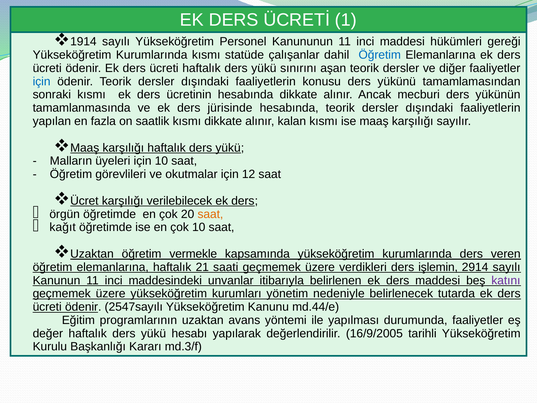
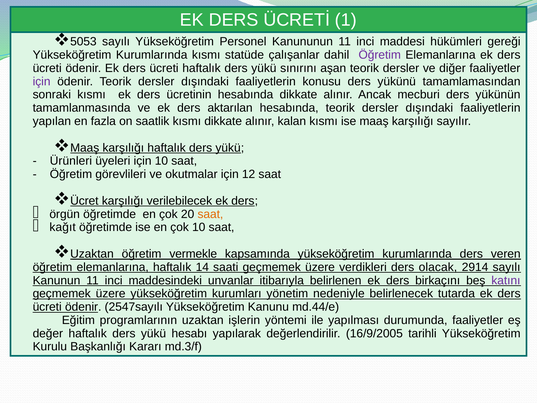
1914: 1914 -> 5053
Öğretim at (380, 55) colour: blue -> purple
için at (42, 81) colour: blue -> purple
jürisinde: jürisinde -> aktarılan
Malların: Malların -> Ürünleri
21: 21 -> 14
işlemin: işlemin -> olacak
ders maddesi: maddesi -> birkaçını
avans: avans -> işlerin
